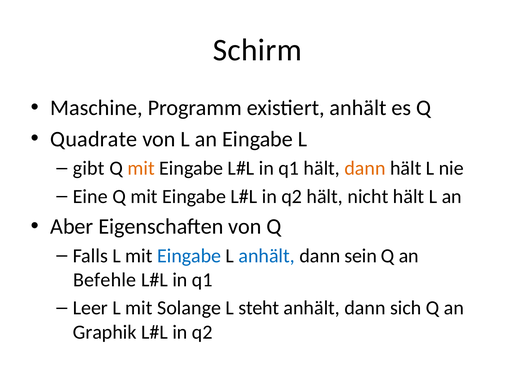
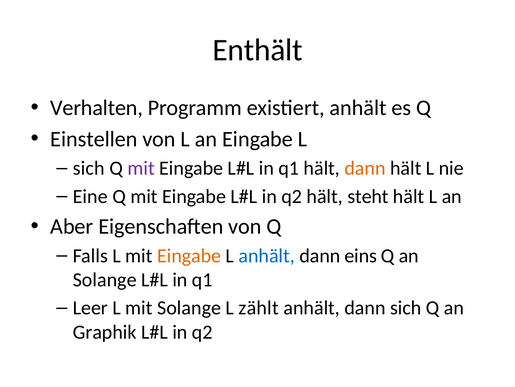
Schirm: Schirm -> Enthält
Maschine: Maschine -> Verhalten
Quadrate: Quadrate -> Einstellen
gibt at (89, 168): gibt -> sich
mit at (141, 168) colour: orange -> purple
nicht: nicht -> steht
Eingabe at (189, 255) colour: blue -> orange
sein: sein -> eins
Befehle at (105, 279): Befehle -> Solange
steht: steht -> zählt
